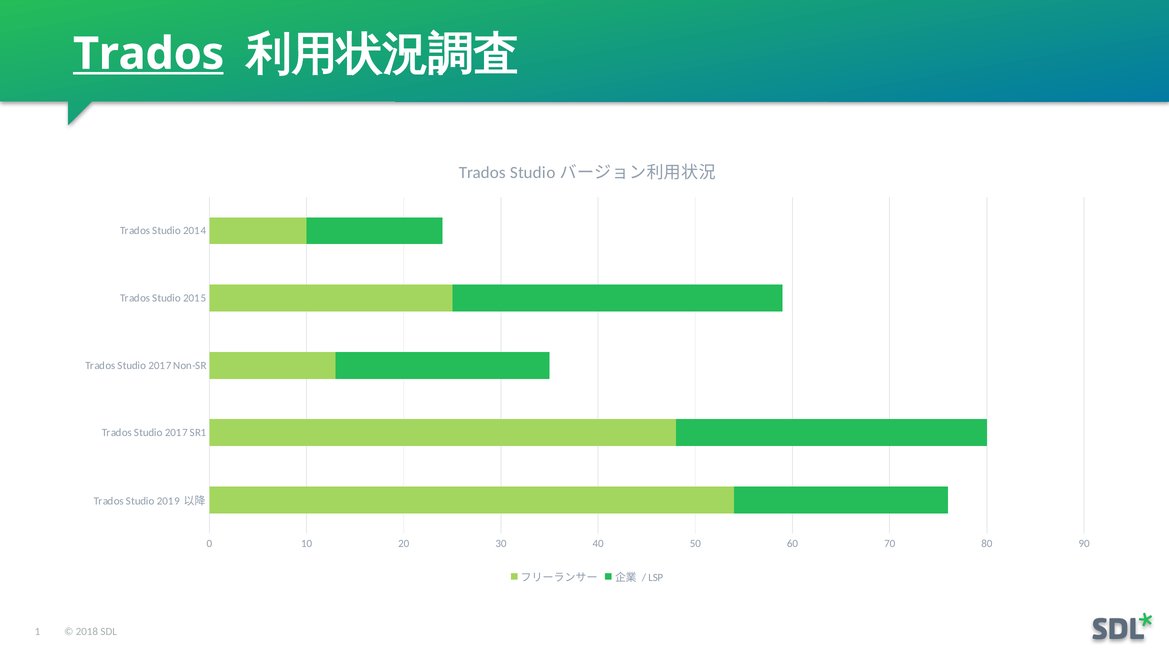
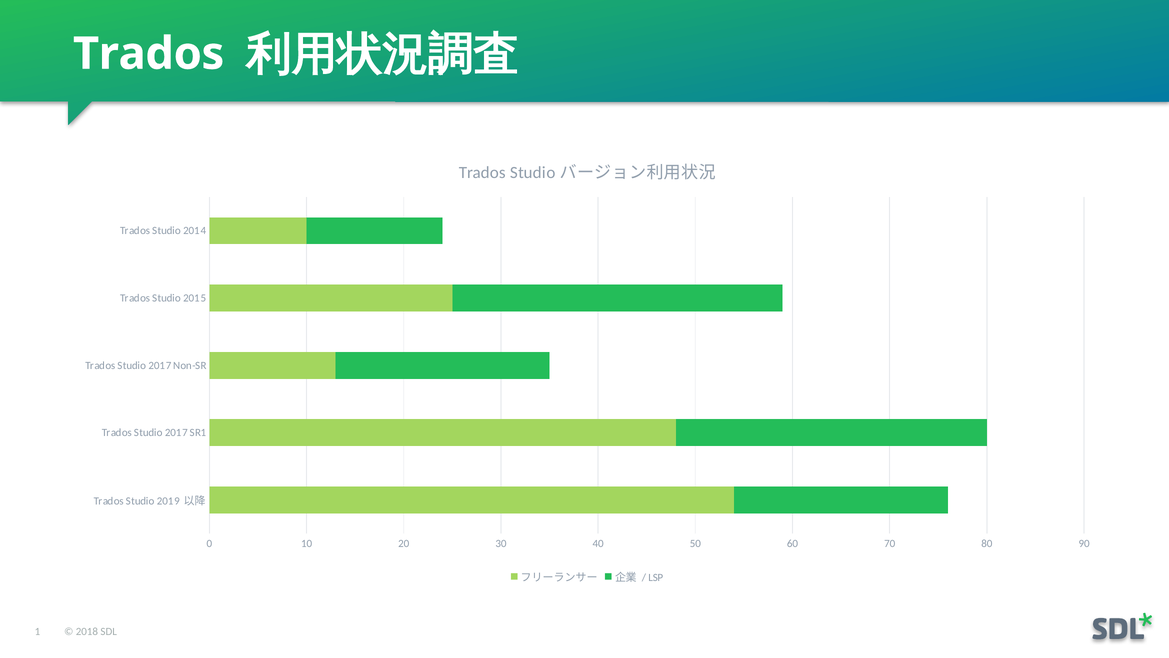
Trados at (149, 54) underline: present -> none
